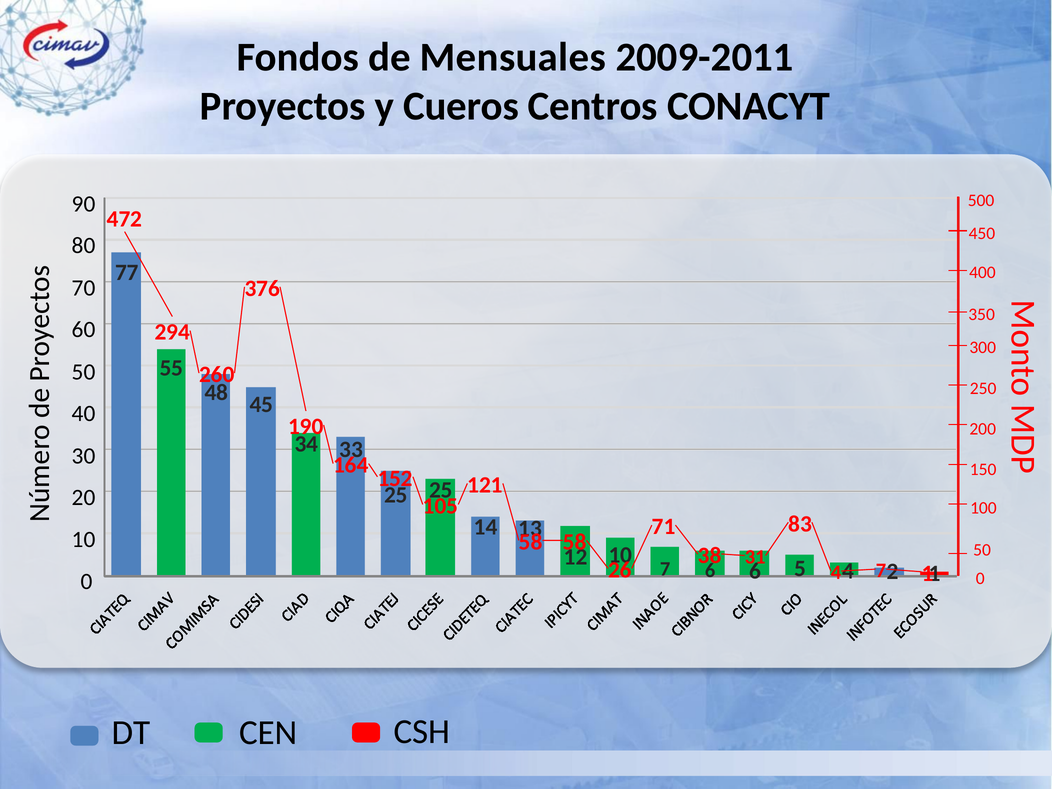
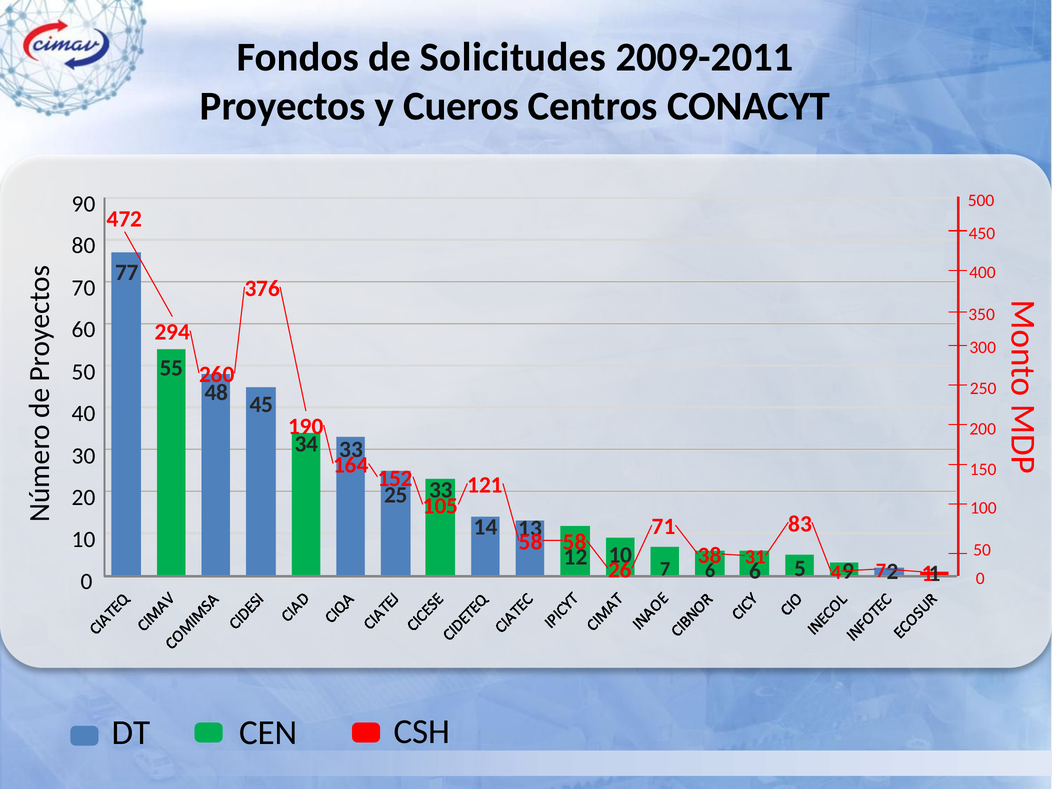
Mensuales: Mensuales -> Solicitudes
25 25: 25 -> 33
5 4: 4 -> 9
